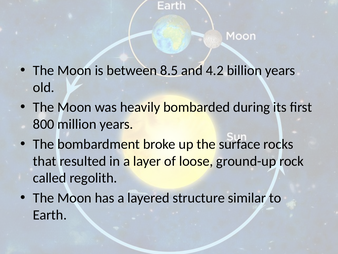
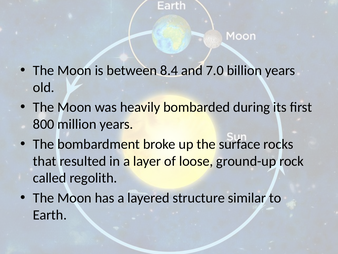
8.5: 8.5 -> 8.4
4.2: 4.2 -> 7.0
